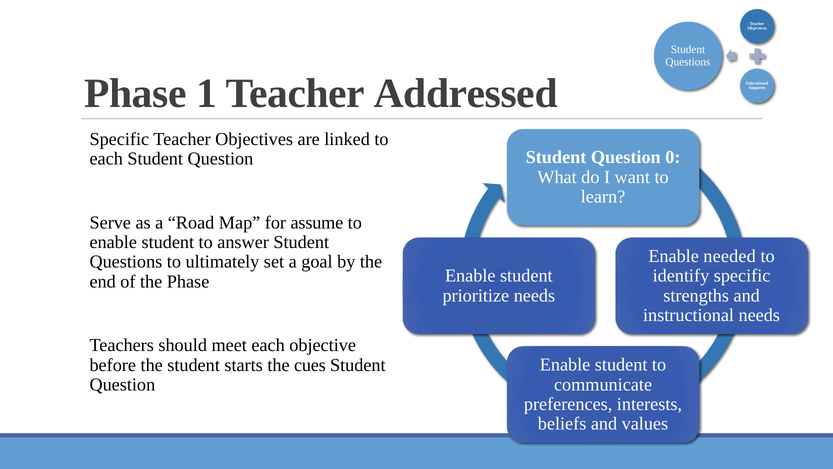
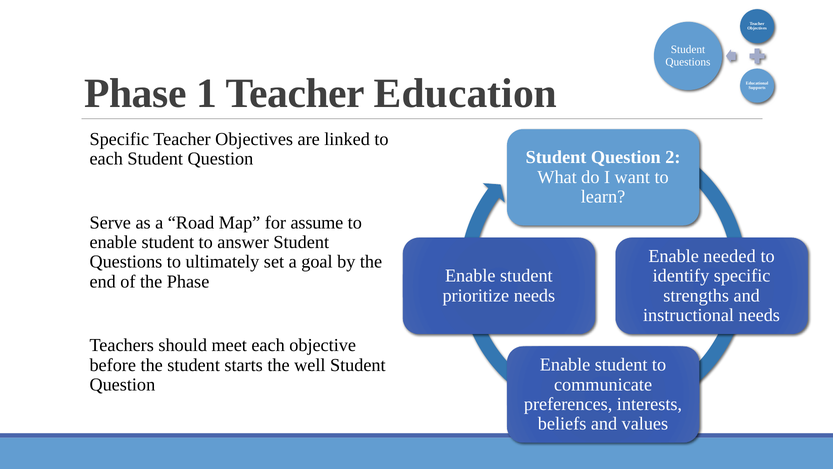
Addressed: Addressed -> Education
0: 0 -> 2
cues: cues -> well
